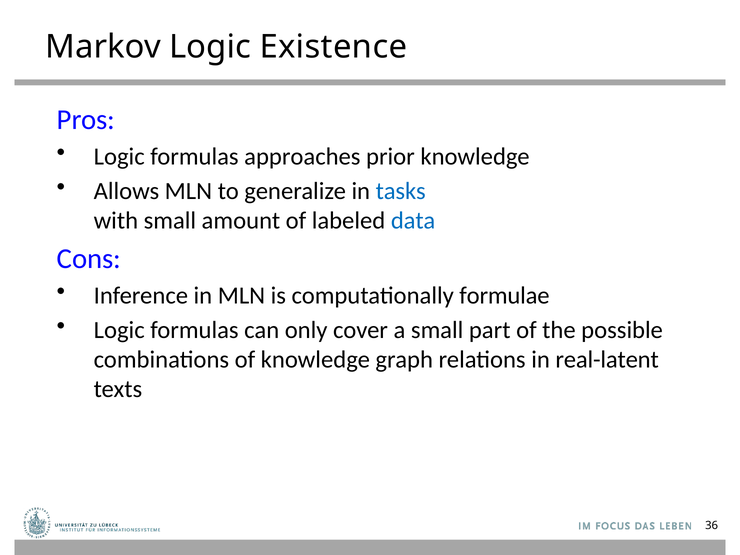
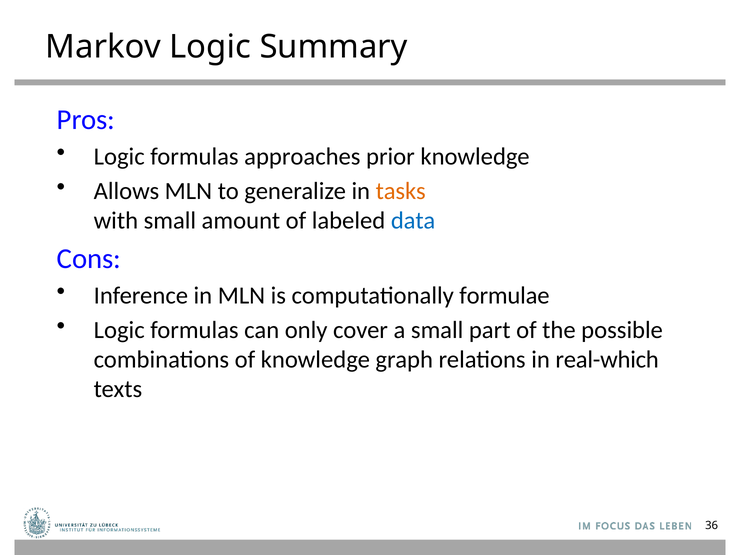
Existence: Existence -> Summary
tasks colour: blue -> orange
real-latent: real-latent -> real-which
